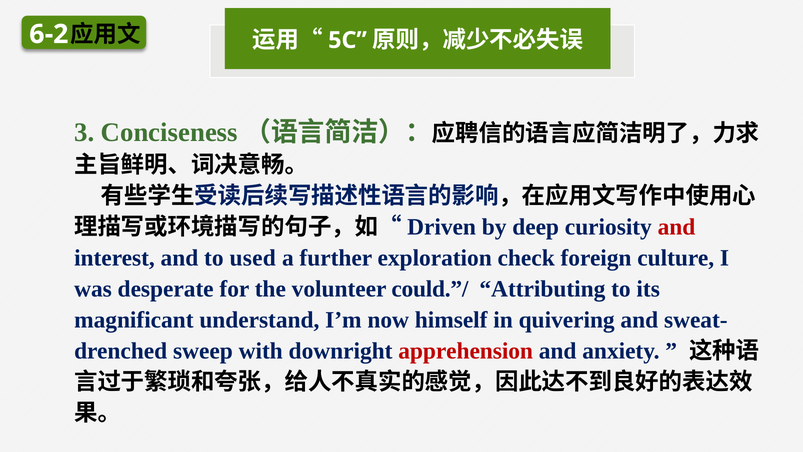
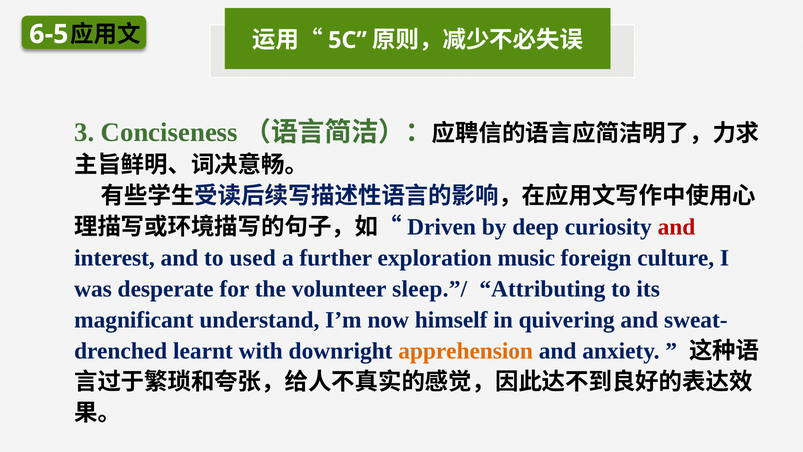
6-2: 6-2 -> 6-5
check: check -> music
could.”/: could.”/ -> sleep.”/
sweep: sweep -> learnt
apprehension colour: red -> orange
